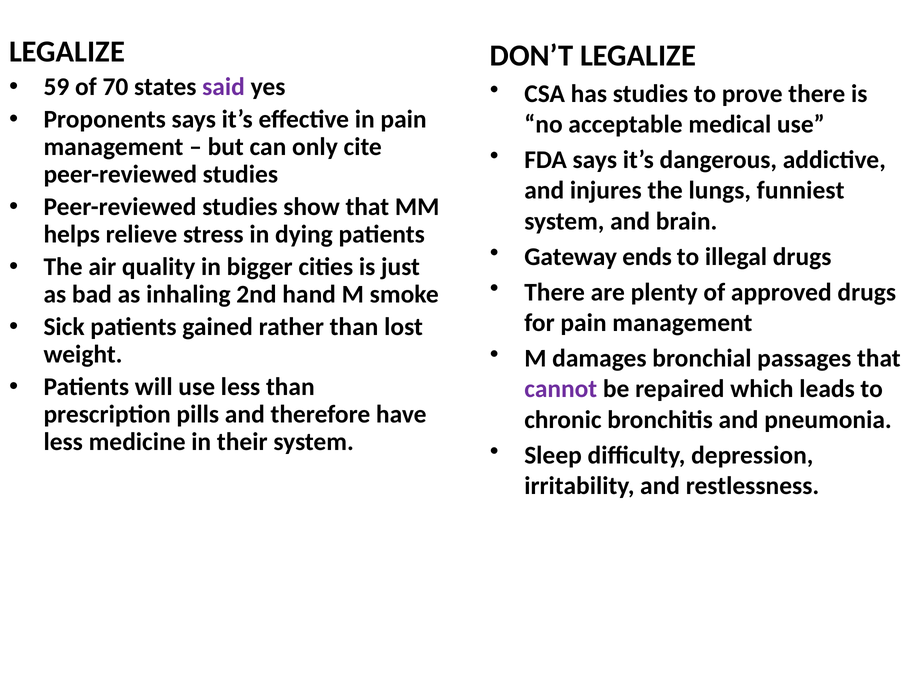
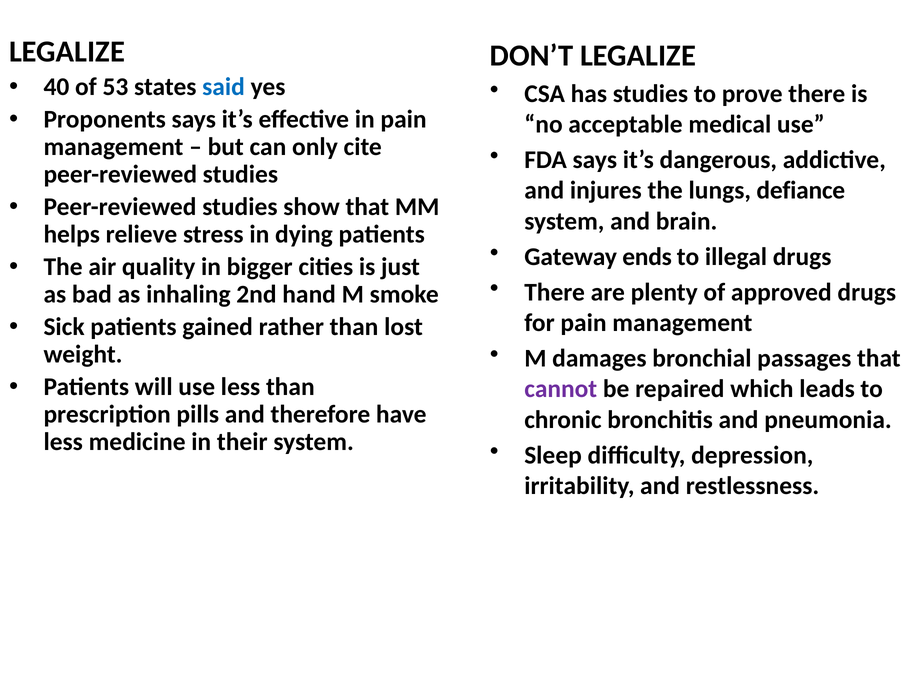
59: 59 -> 40
70: 70 -> 53
said colour: purple -> blue
funniest: funniest -> defiance
